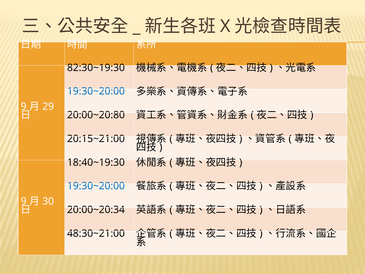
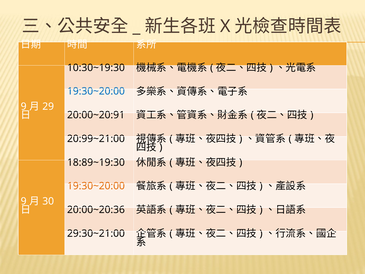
82:30~19:30: 82:30~19:30 -> 10:30~19:30
20:00~20:80: 20:00~20:80 -> 20:00~20:91
20:15~21:00: 20:15~21:00 -> 20:99~21:00
18:40~19:30: 18:40~19:30 -> 18:89~19:30
19:30~20:00 at (96, 186) colour: blue -> orange
20:00~20:34: 20:00~20:34 -> 20:00~20:36
48:30~21:00: 48:30~21:00 -> 29:30~21:00
